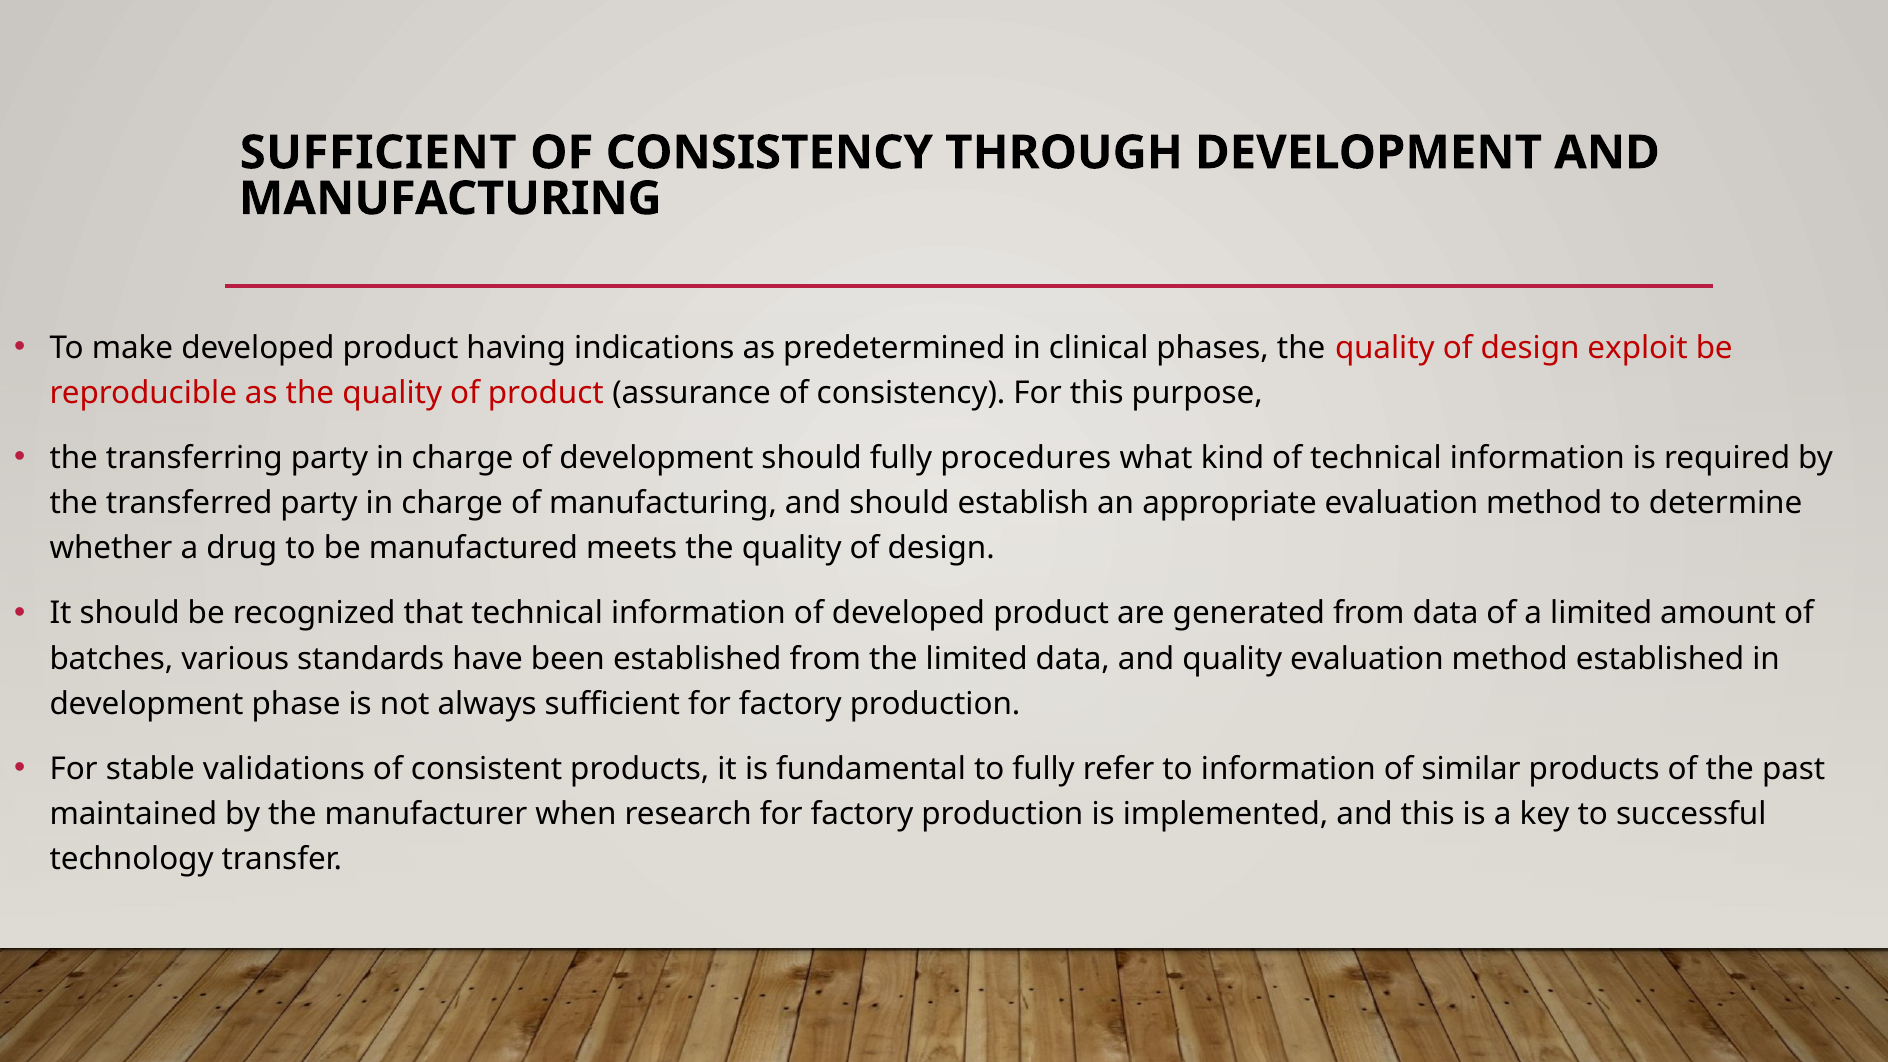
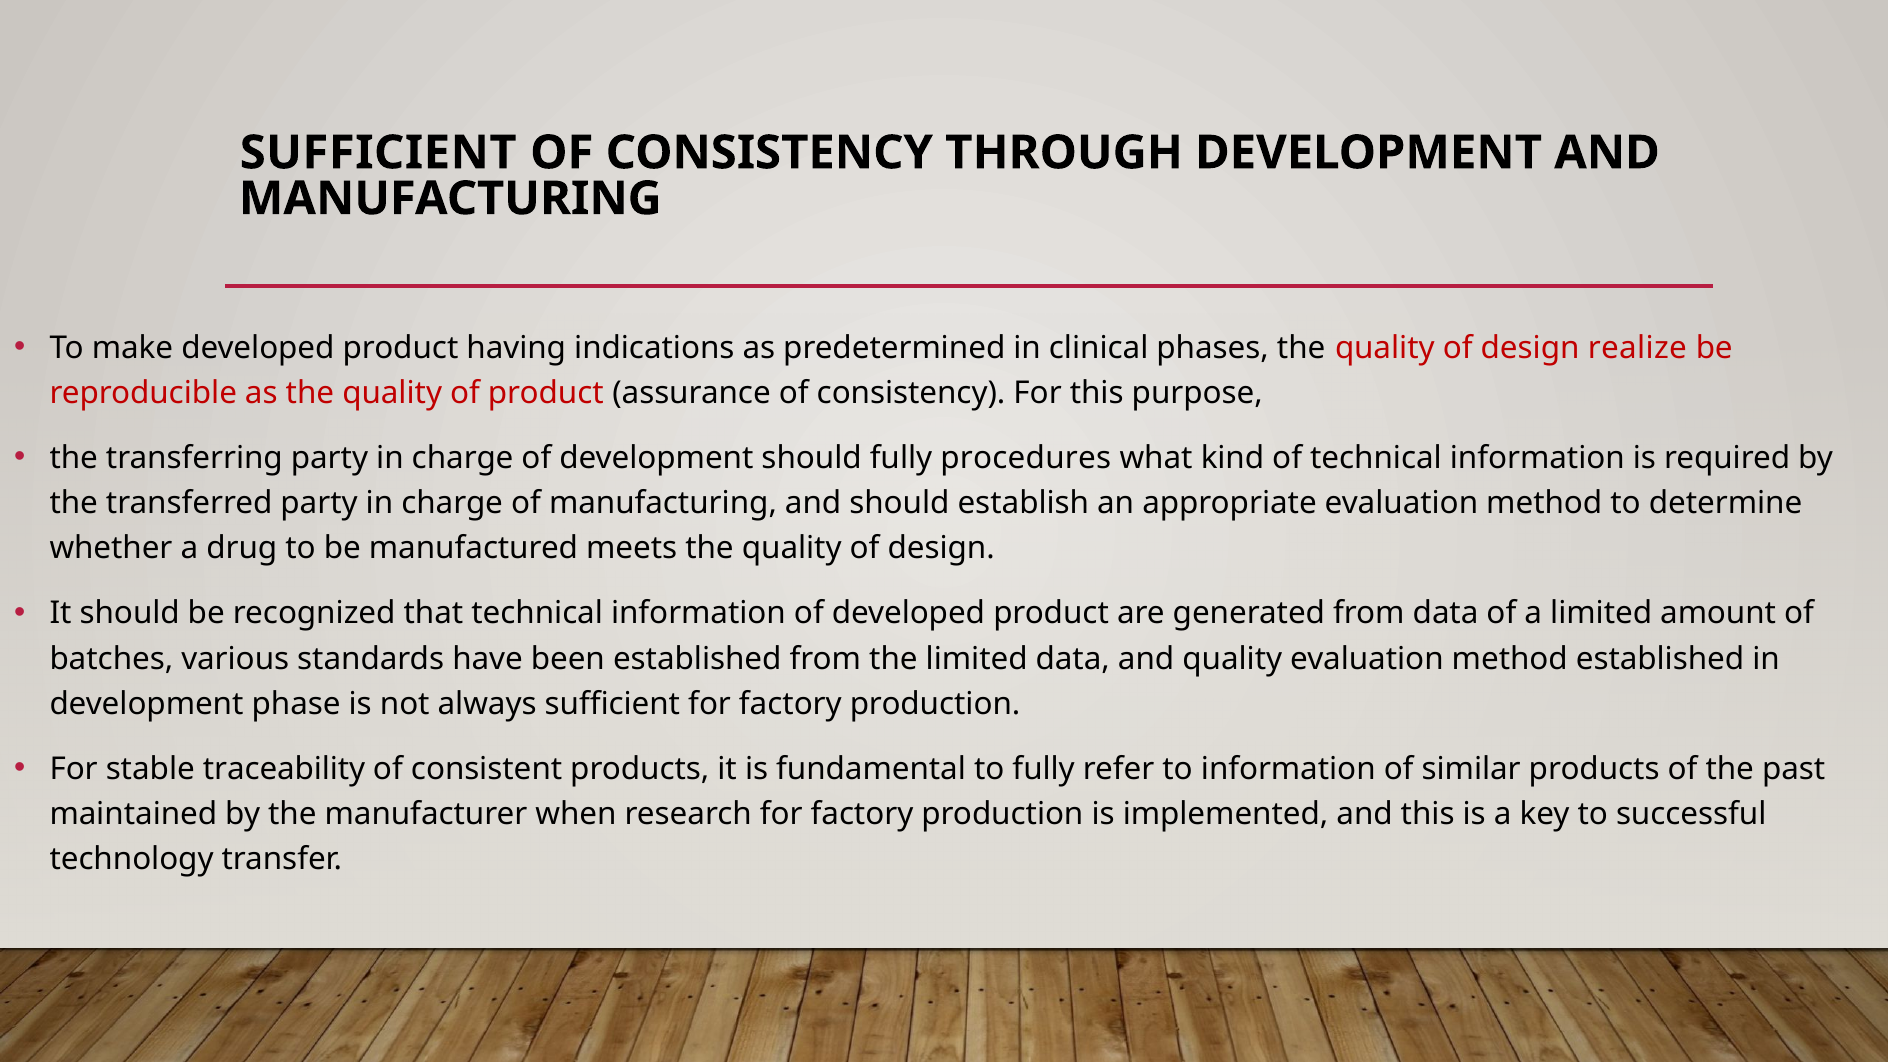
exploit: exploit -> realize
validations: validations -> traceability
